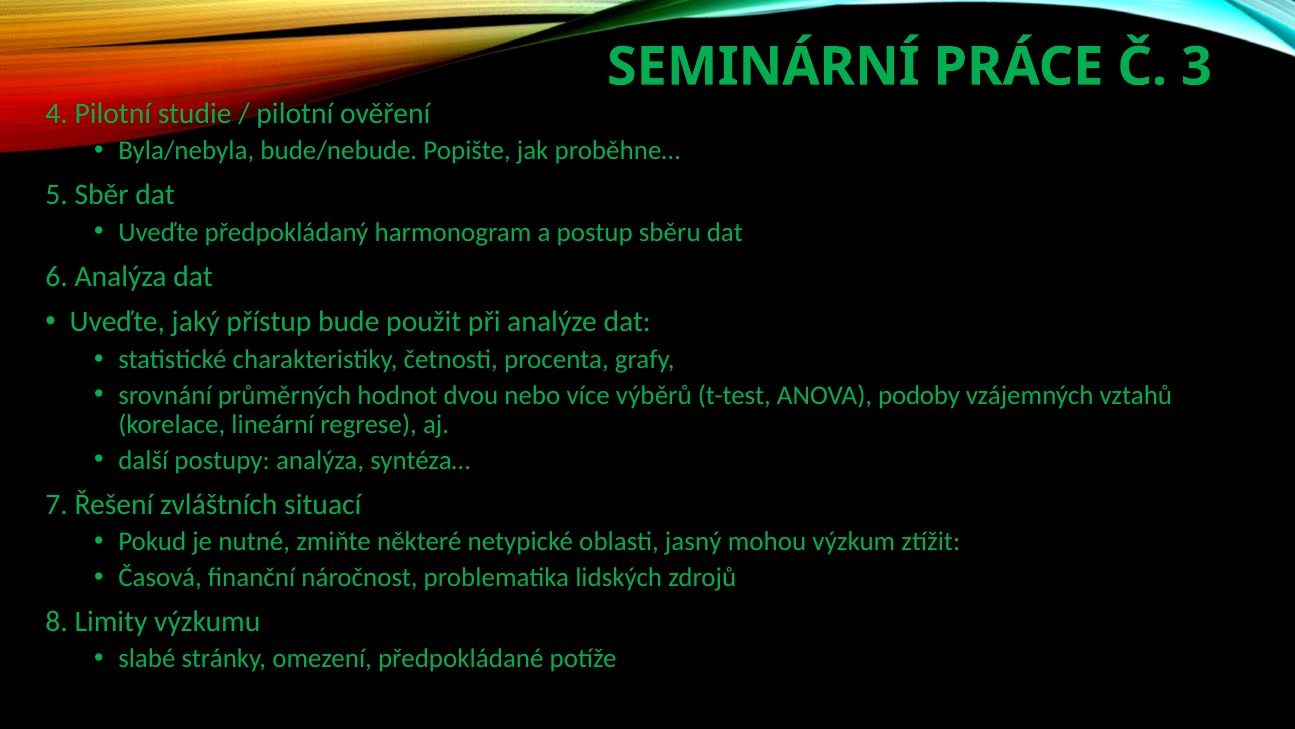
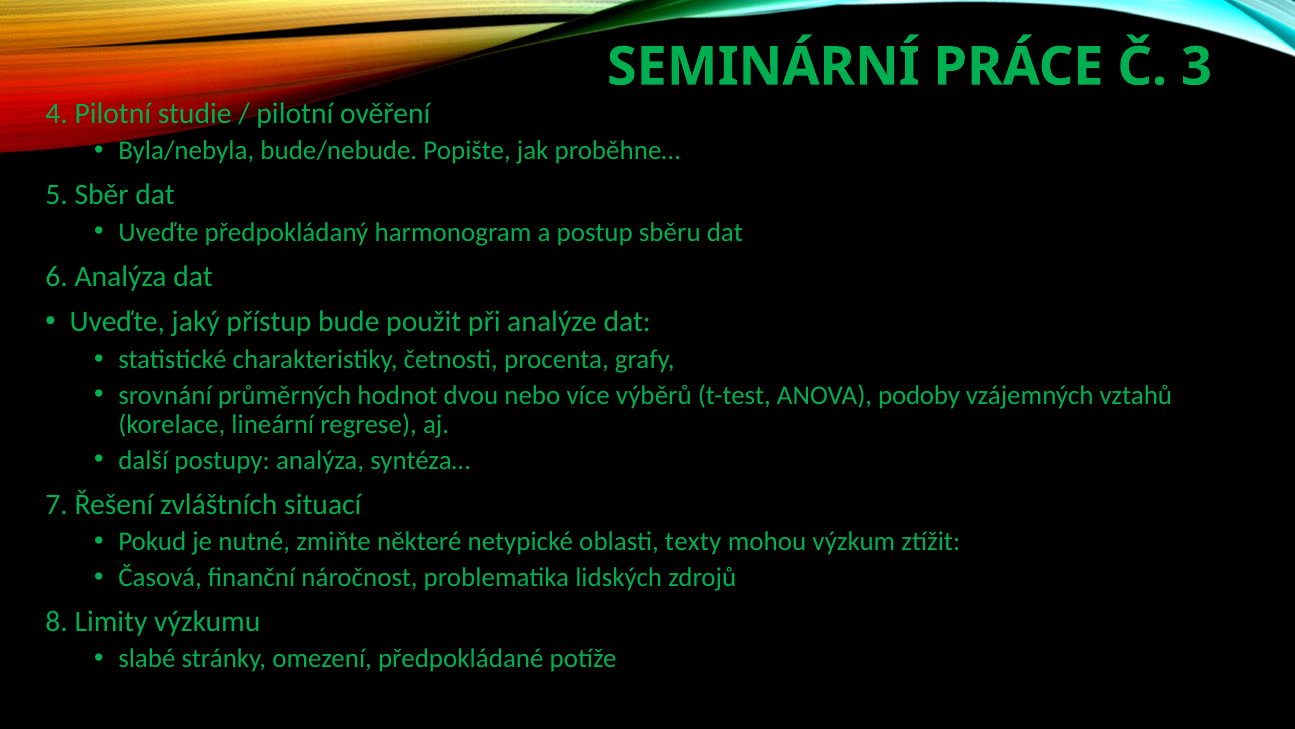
jasný: jasný -> texty
